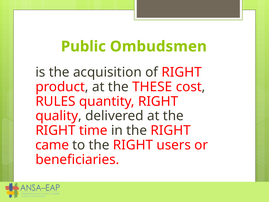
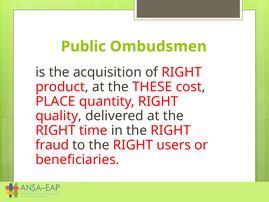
RULES: RULES -> PLACE
came: came -> fraud
